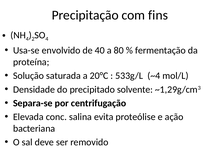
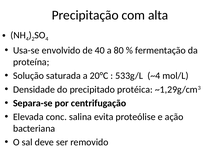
fins: fins -> alta
solvente: solvente -> protéica
